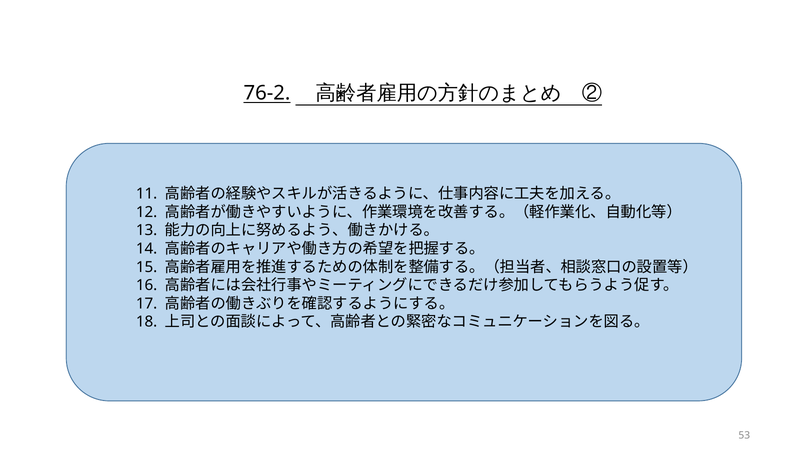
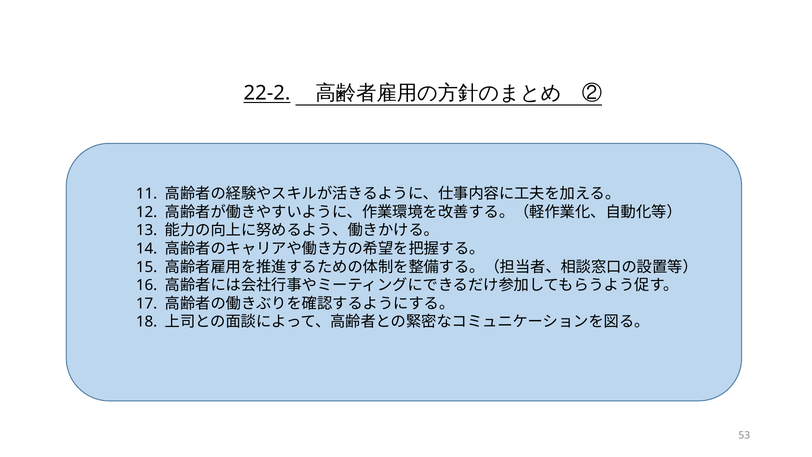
76-2: 76-2 -> 22-2
